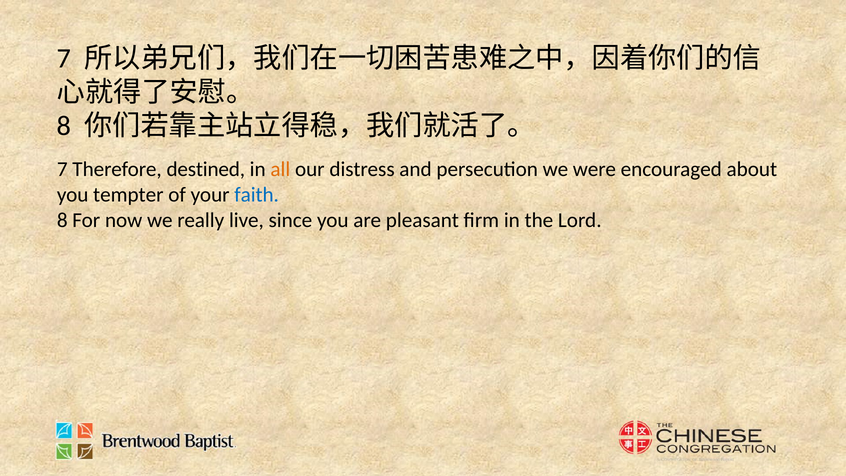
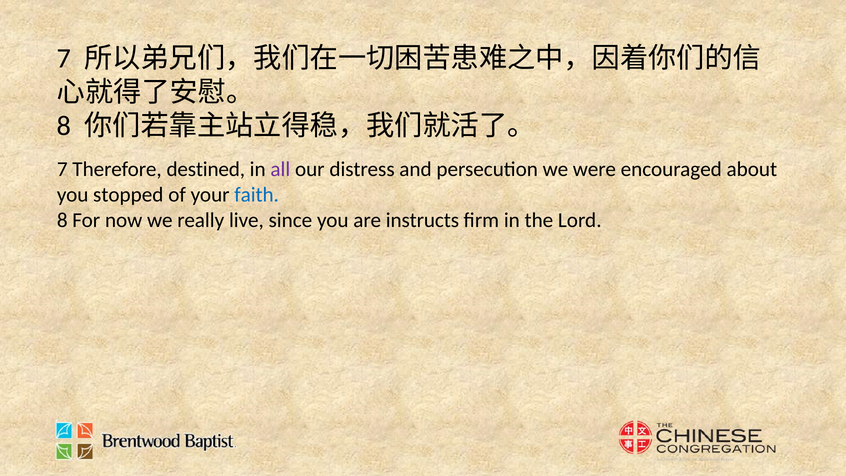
all colour: orange -> purple
tempter: tempter -> stopped
pleasant: pleasant -> instructs
